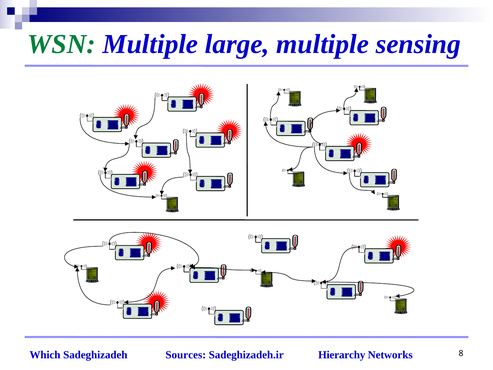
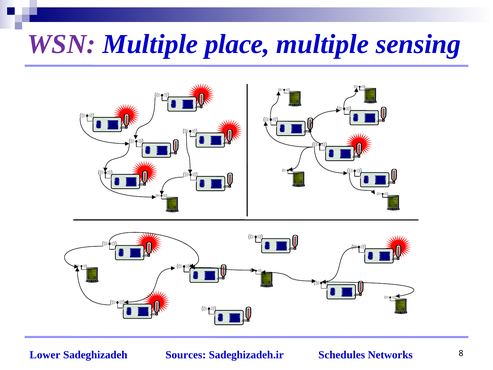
WSN colour: green -> purple
large: large -> place
Which: Which -> Lower
Hierarchy: Hierarchy -> Schedules
